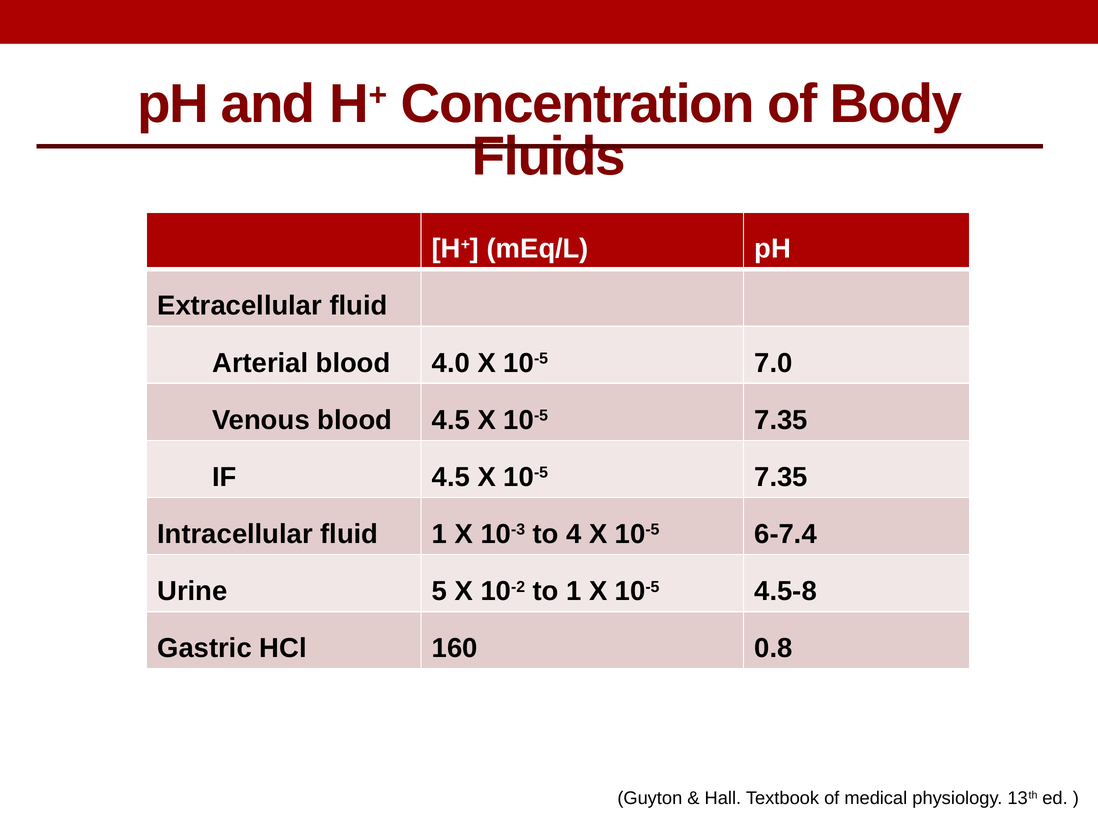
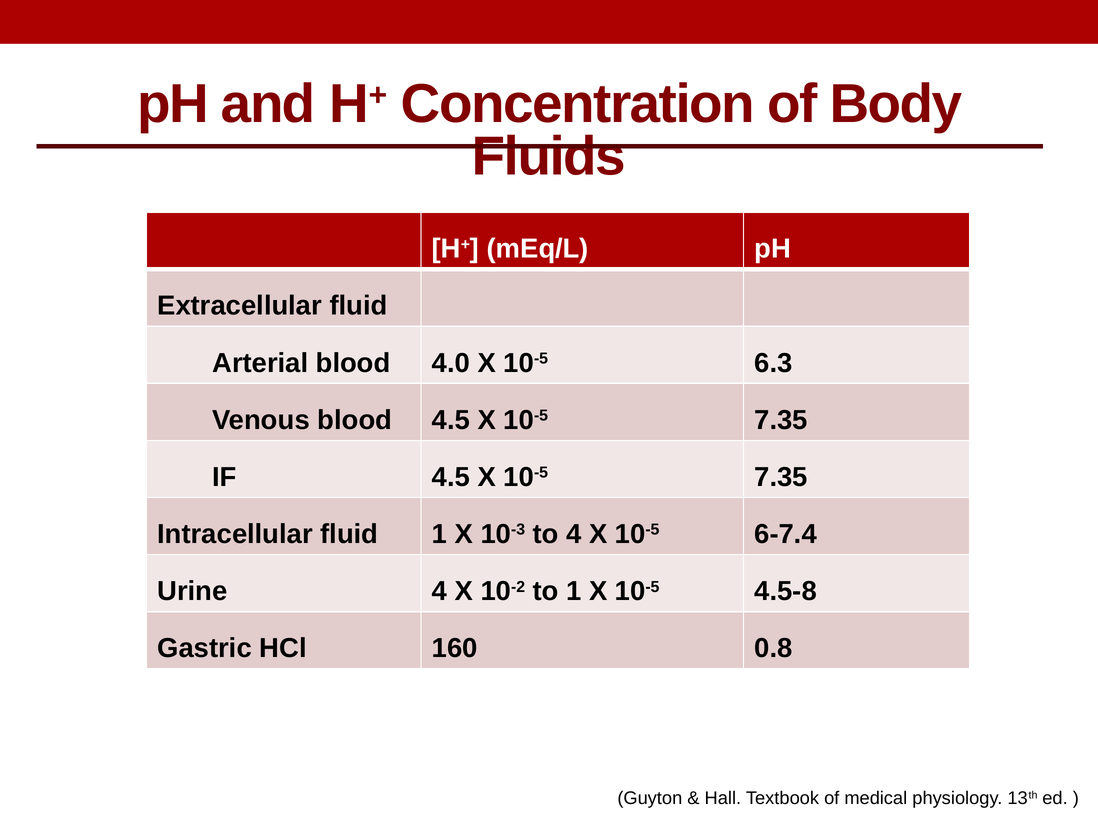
7.0: 7.0 -> 6.3
Urine 5: 5 -> 4
